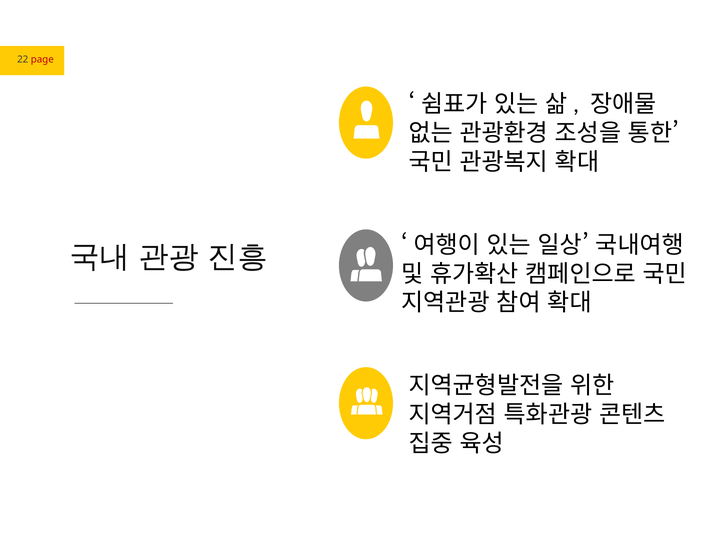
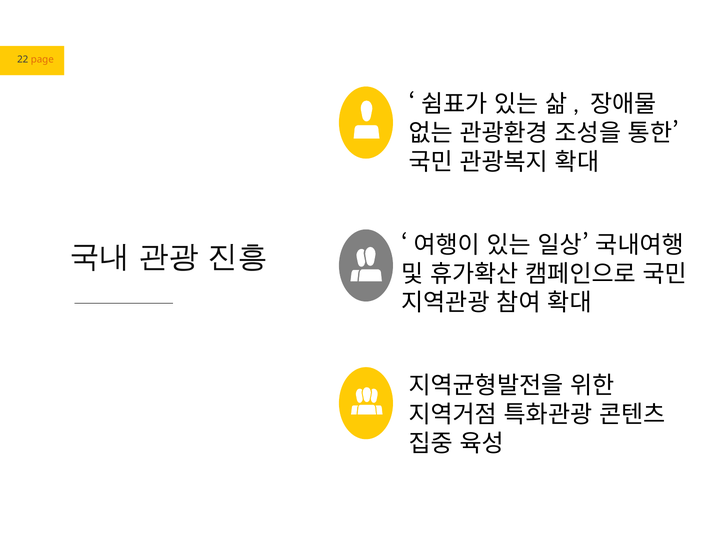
page colour: red -> orange
